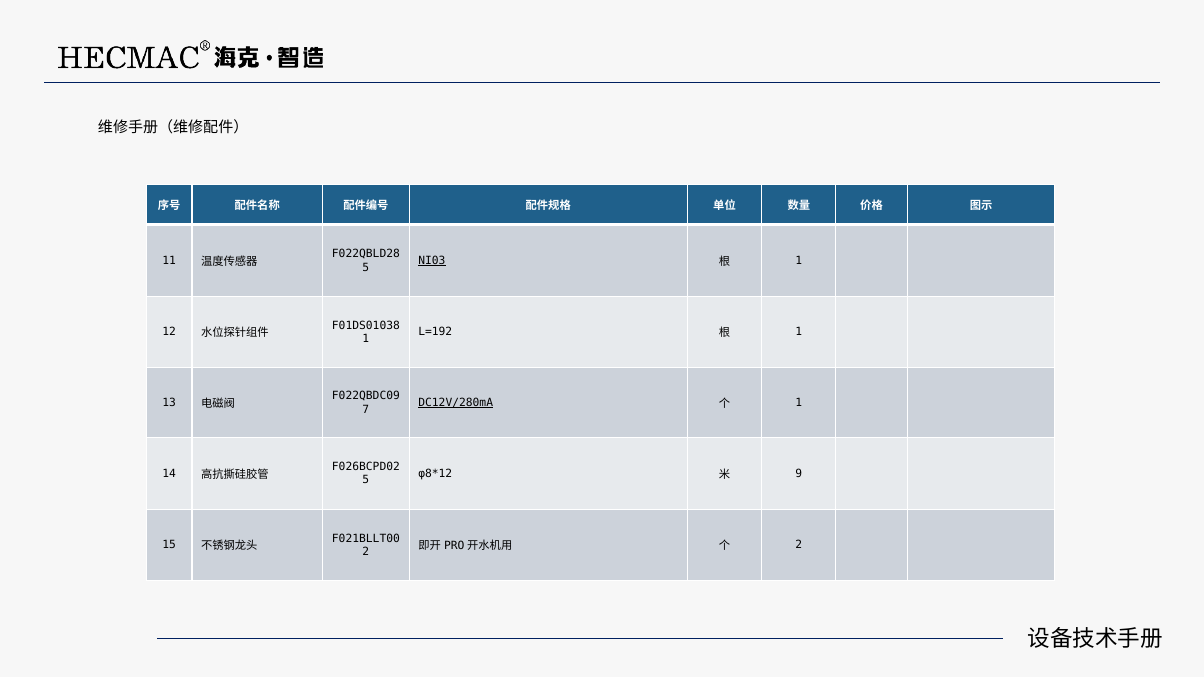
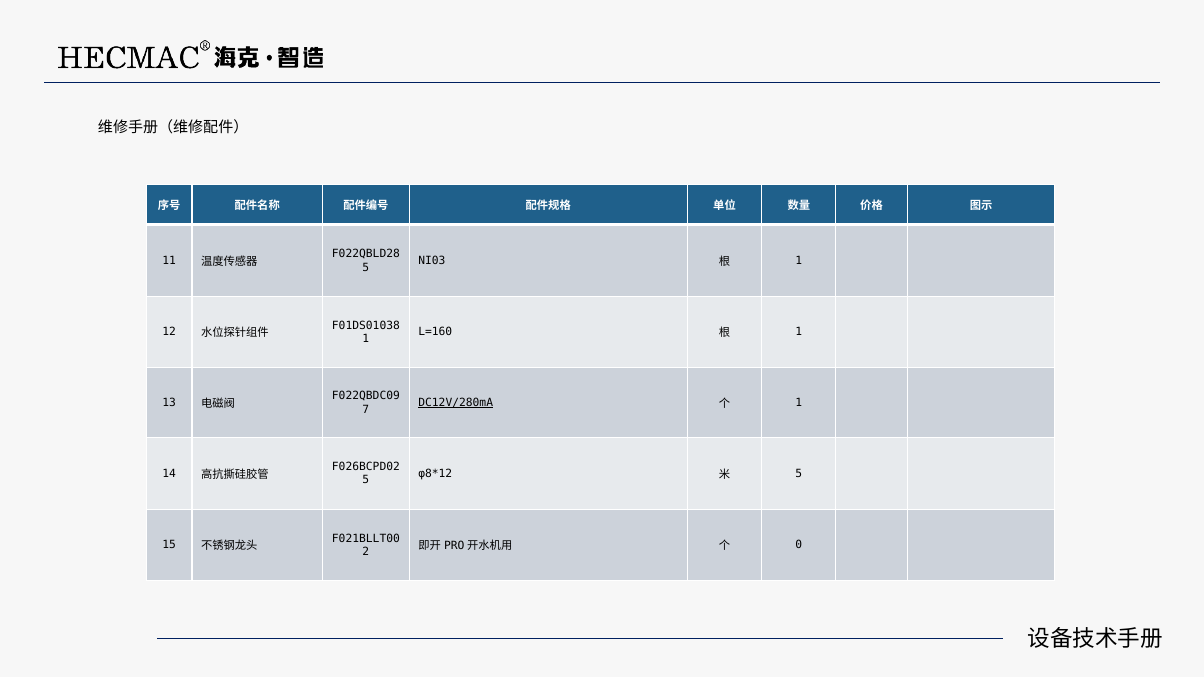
NI03 underline: present -> none
L=192: L=192 -> L=160
9 at (799, 474): 9 -> 5
2 at (799, 545): 2 -> 0
